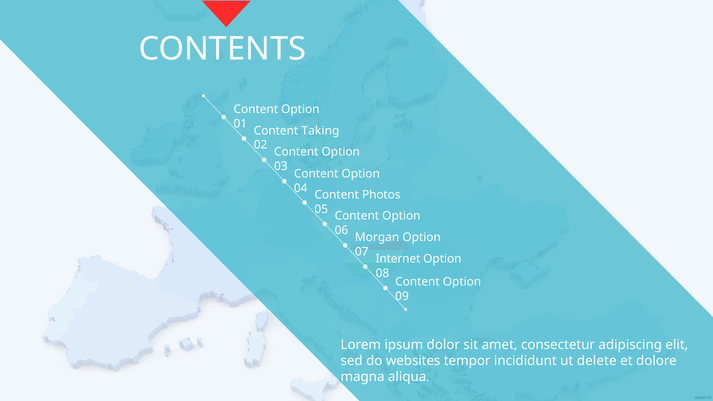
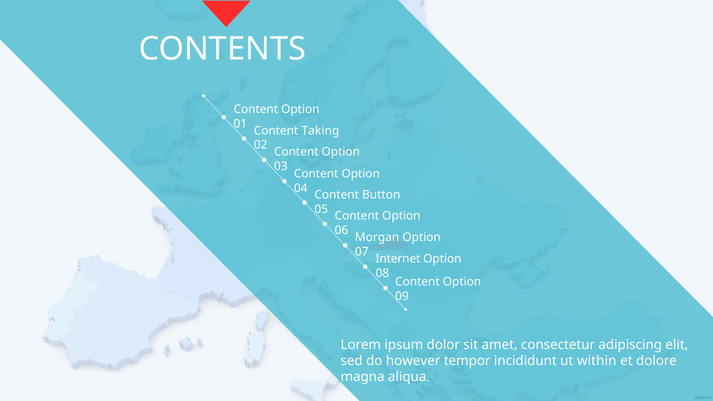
Photos: Photos -> Button
websites: websites -> however
delete: delete -> within
